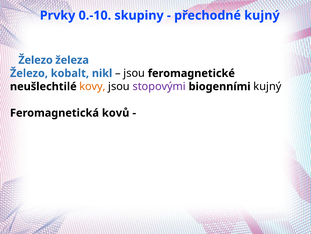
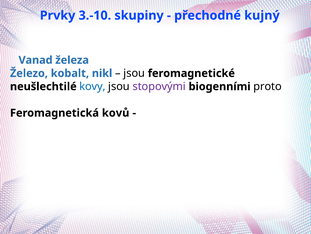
0.-10: 0.-10 -> 3.-10
Železo at (36, 60): Železo -> Vanad
kovy colour: orange -> blue
biogenními kujný: kujný -> proto
